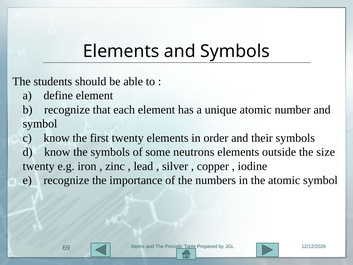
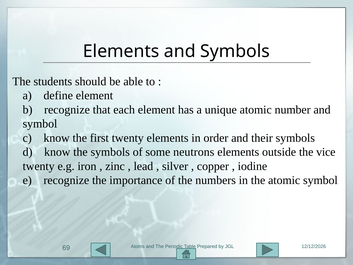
size: size -> vice
